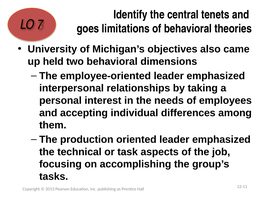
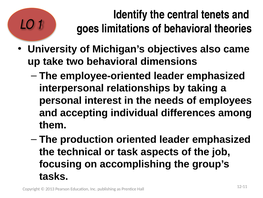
7: 7 -> 1
held: held -> take
